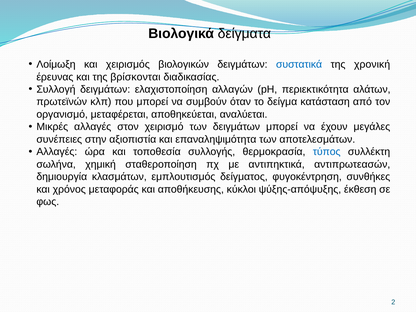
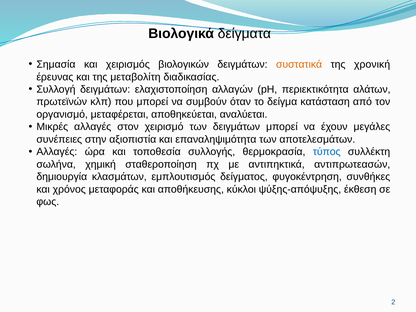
Λοίμωξη: Λοίμωξη -> Σημασία
συστατικά colour: blue -> orange
βρίσκονται: βρίσκονται -> μεταβολίτη
